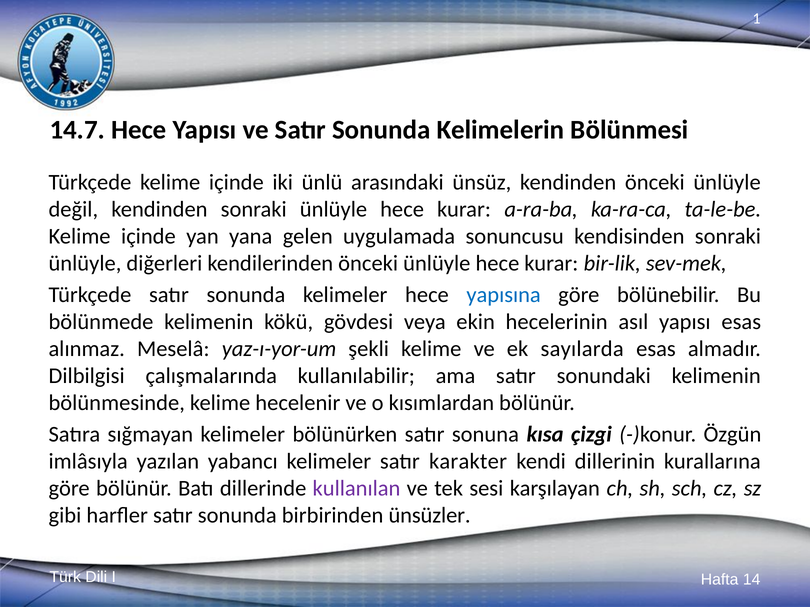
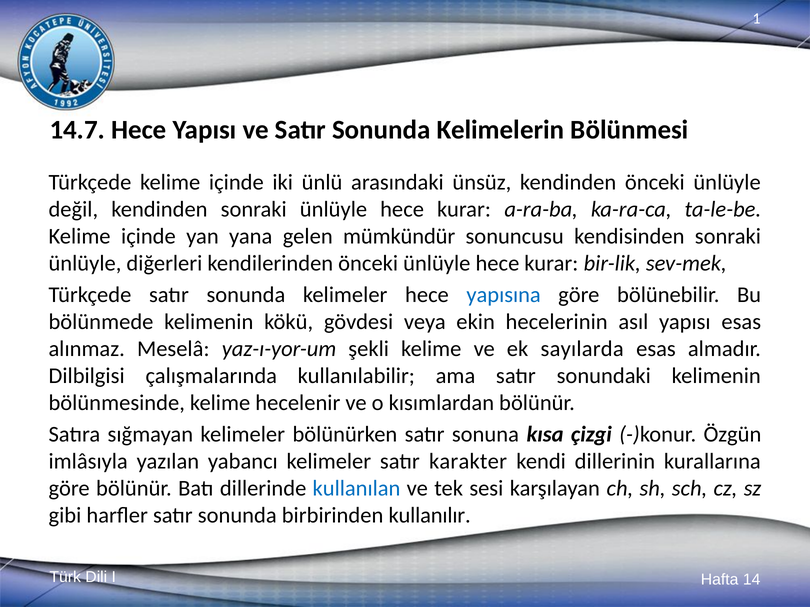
uygulamada: uygulamada -> mümkündür
kullanılan colour: purple -> blue
ünsüzler: ünsüzler -> kullanılır
